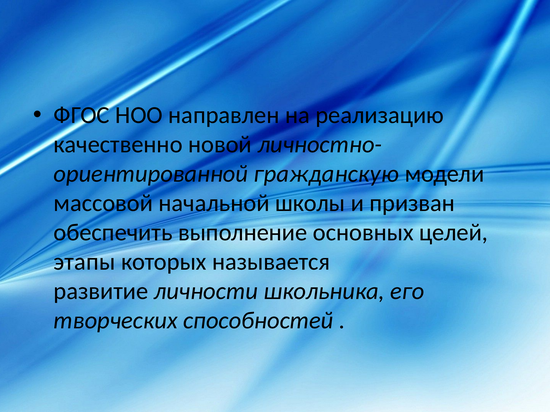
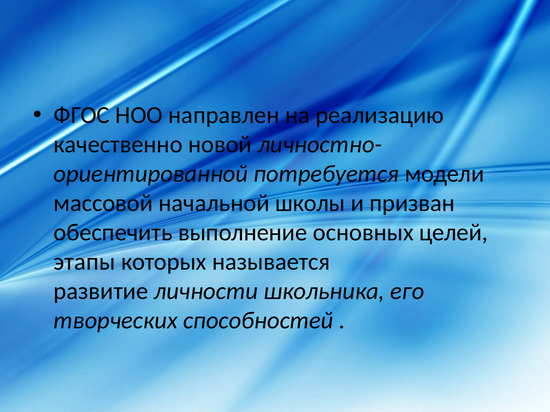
гражданскую: гражданскую -> потребуется
